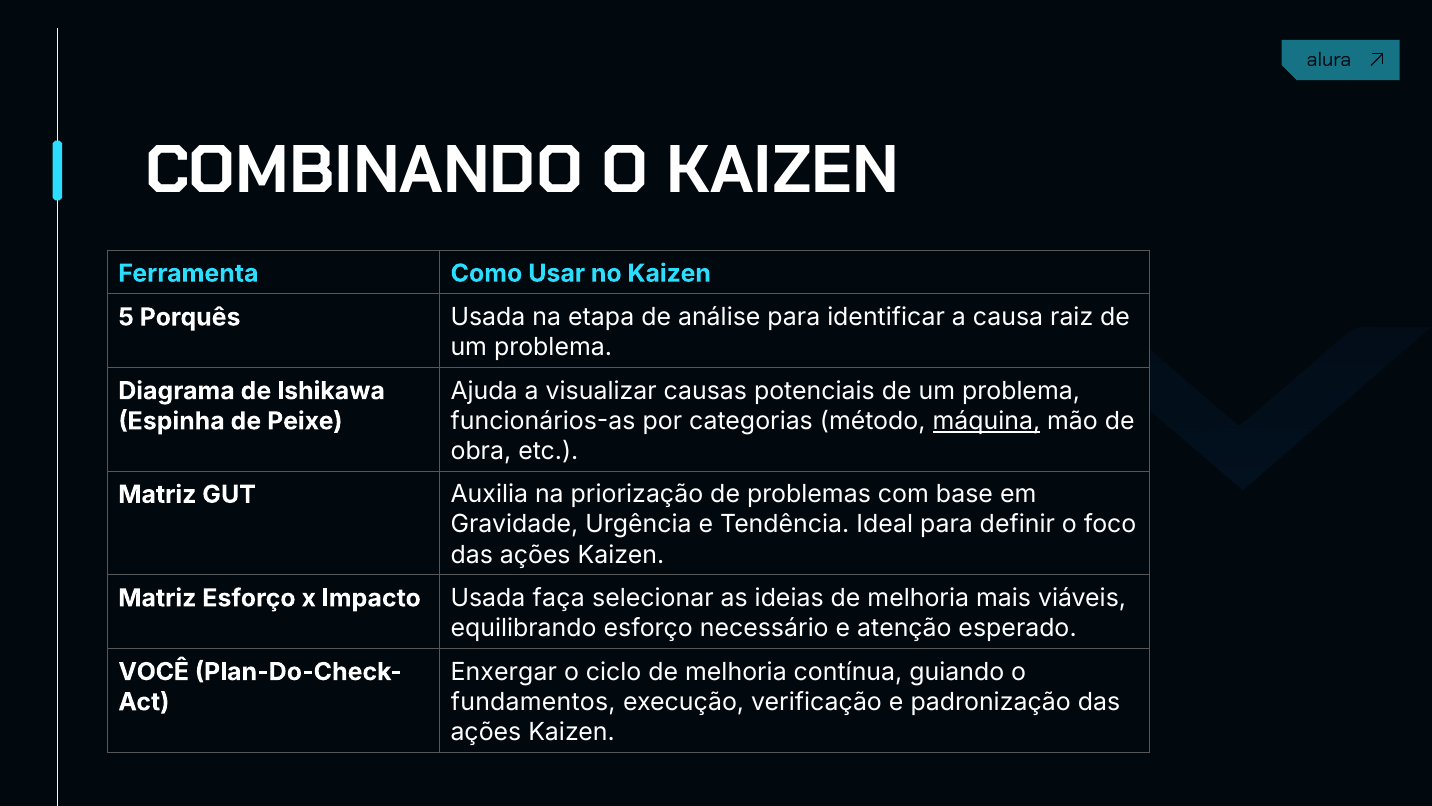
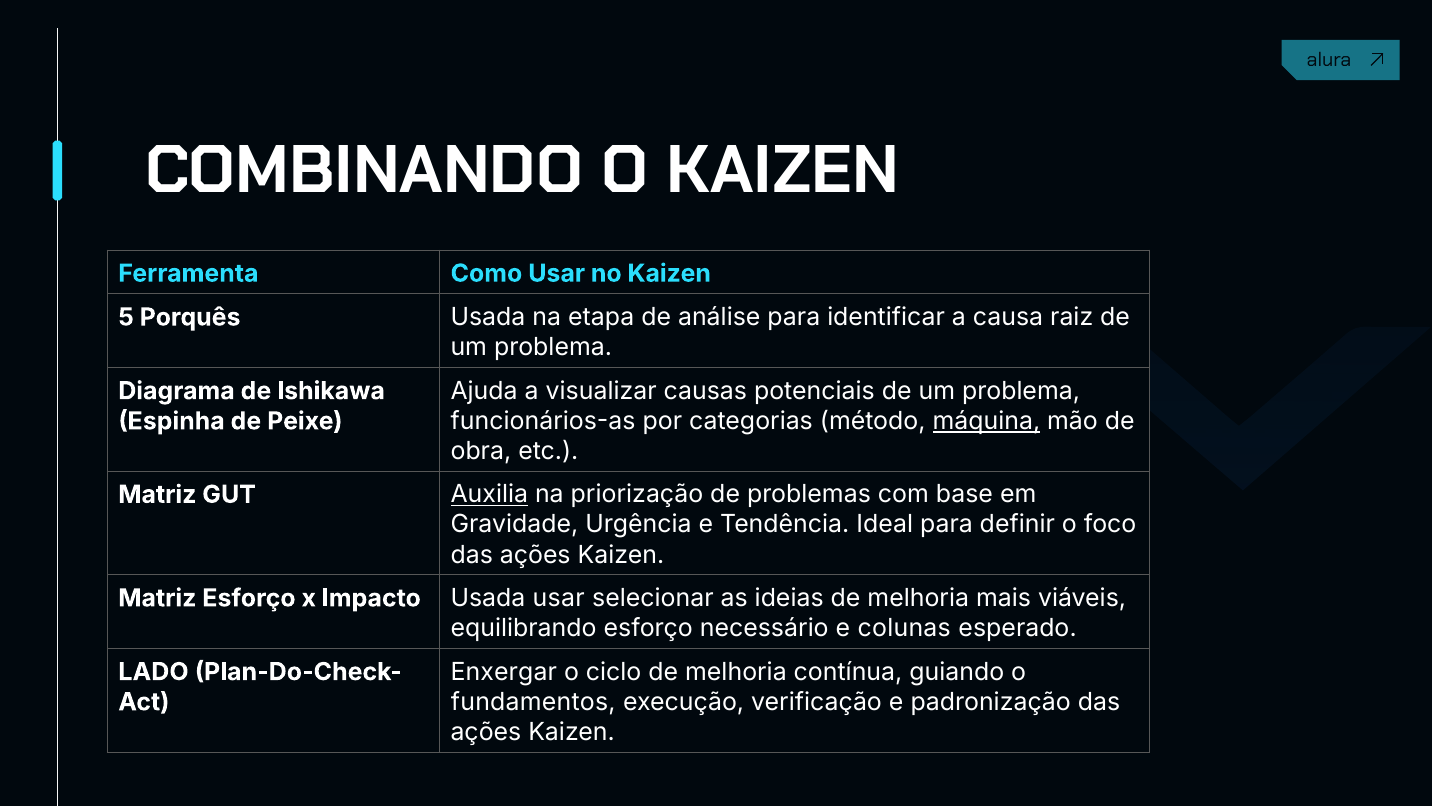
Auxilia underline: none -> present
Usada faça: faça -> usar
atenção: atenção -> colunas
VOCÊ: VOCÊ -> LADO
